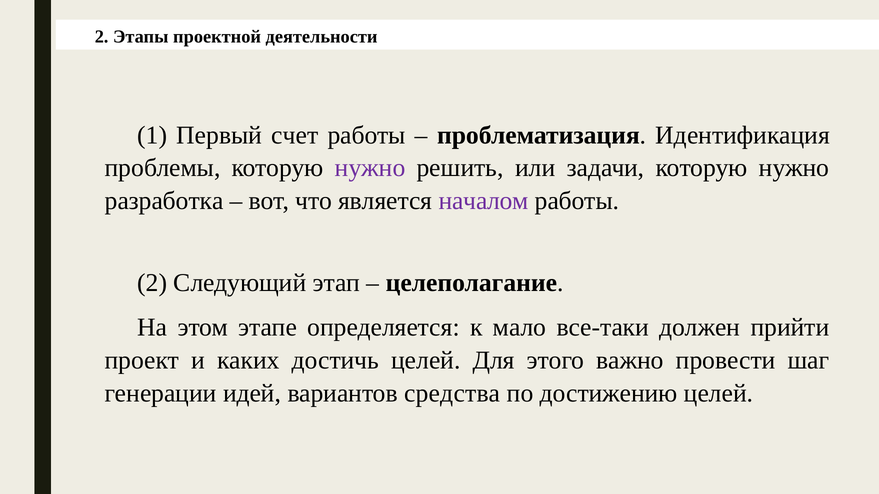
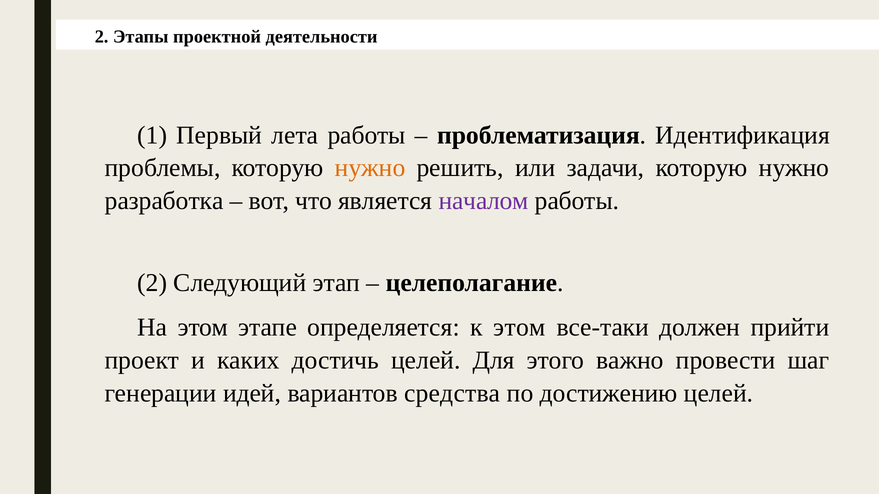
счет: счет -> лета
нужно at (370, 168) colour: purple -> orange
к мало: мало -> этом
